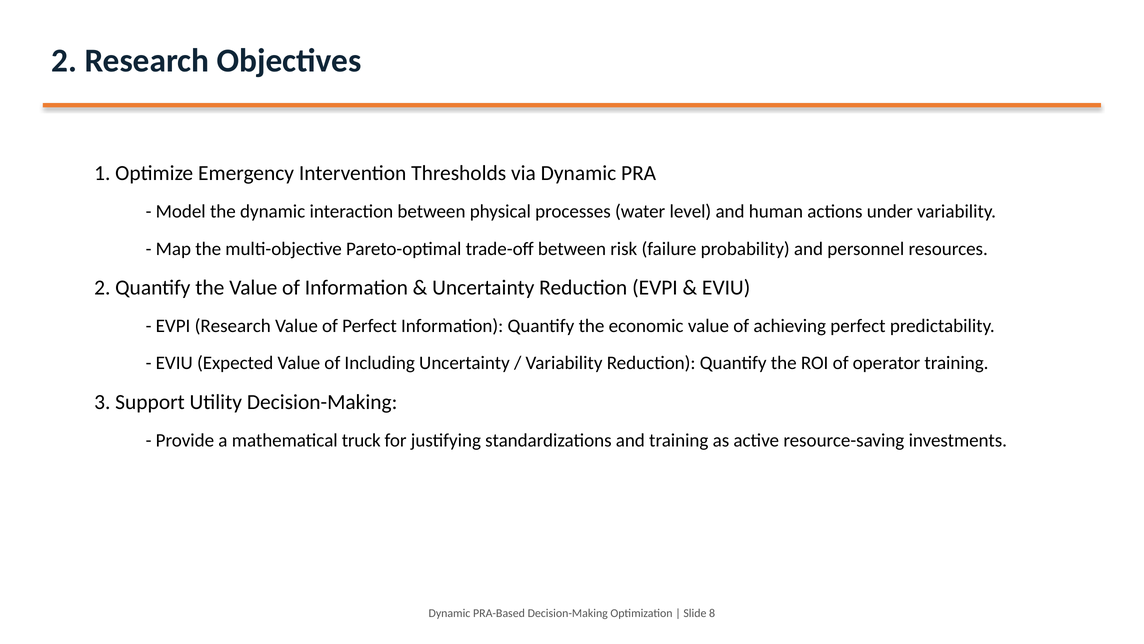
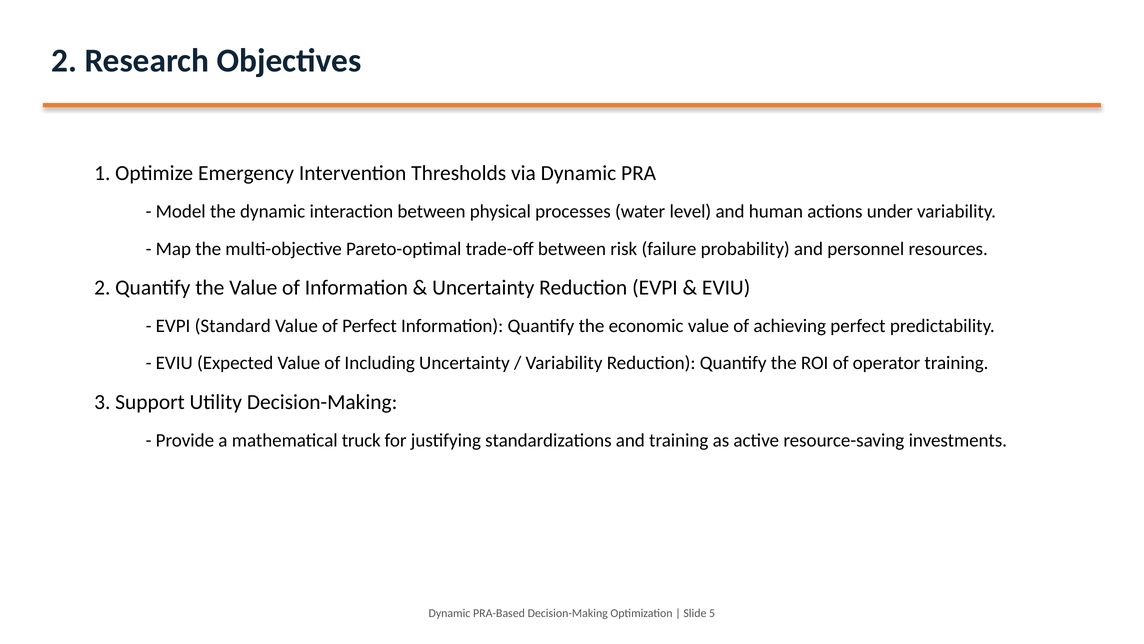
EVPI Research: Research -> Standard
8: 8 -> 5
